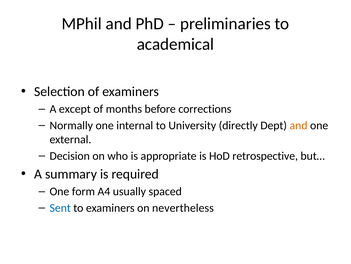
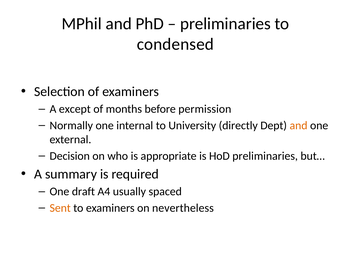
academical: academical -> condensed
corrections: corrections -> permission
HoD retrospective: retrospective -> preliminaries
form: form -> draft
Sent colour: blue -> orange
